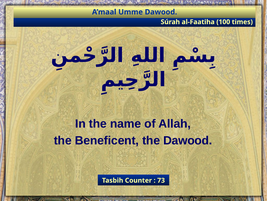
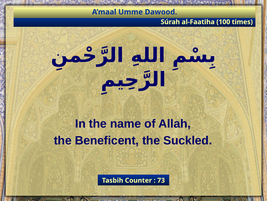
the Dawood: Dawood -> Suckled
